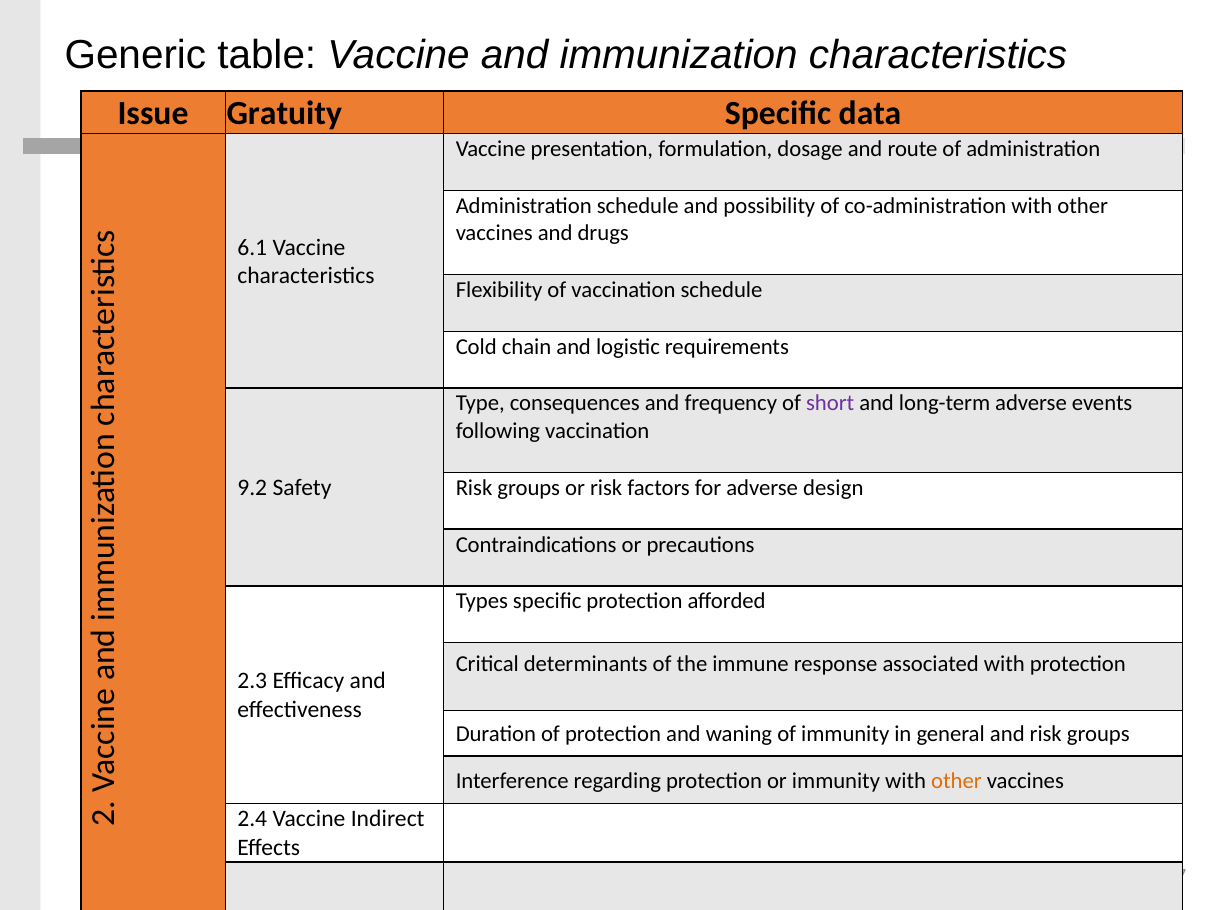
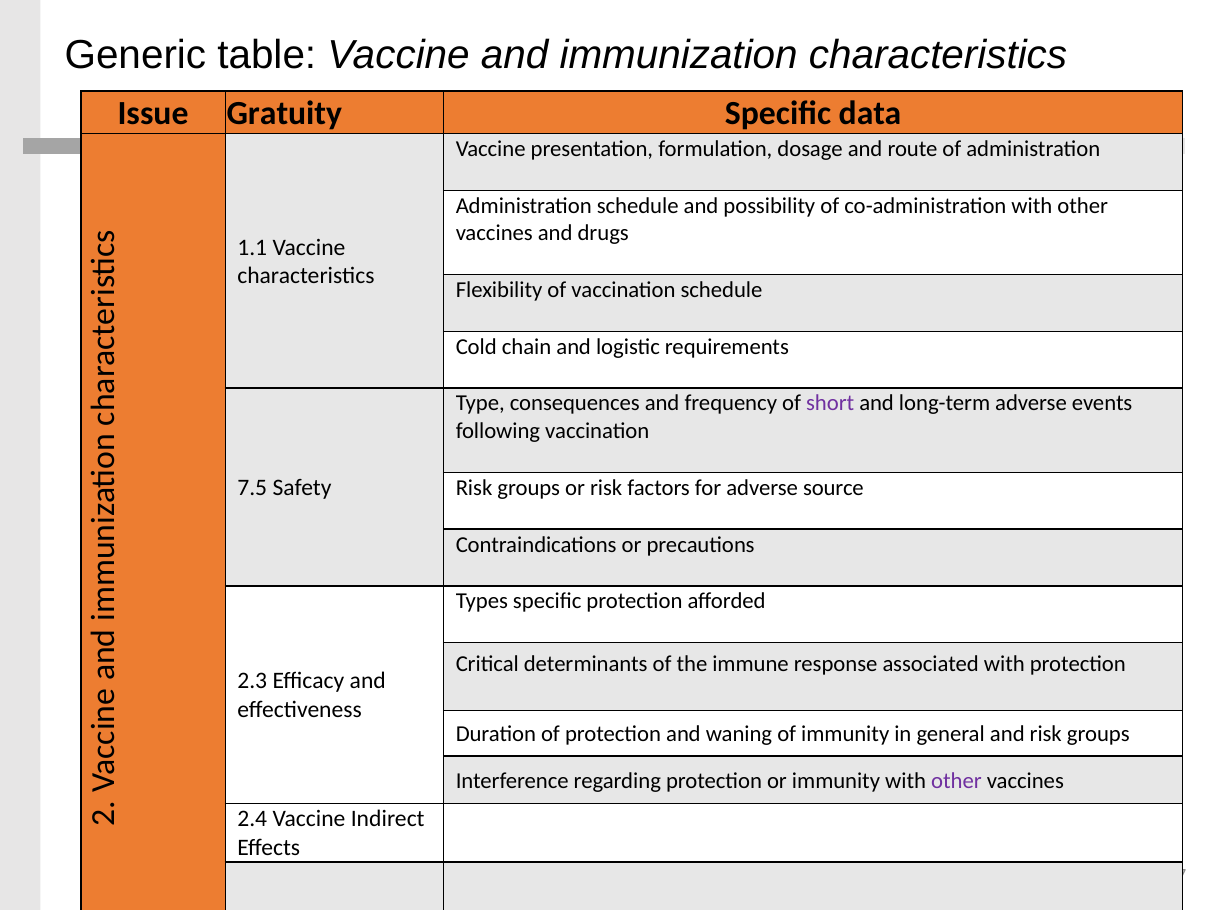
6.1: 6.1 -> 1.1
9.2: 9.2 -> 7.5
design: design -> source
other at (956, 780) colour: orange -> purple
